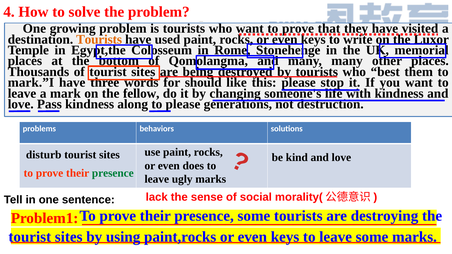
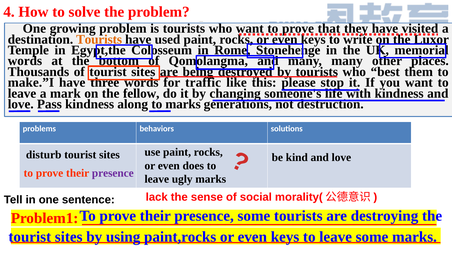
places at (25, 61): places -> words
mark.”I: mark.”I -> make.”I
should: should -> traffic
please at (183, 104): please -> marks
presence at (113, 173) colour: green -> purple
